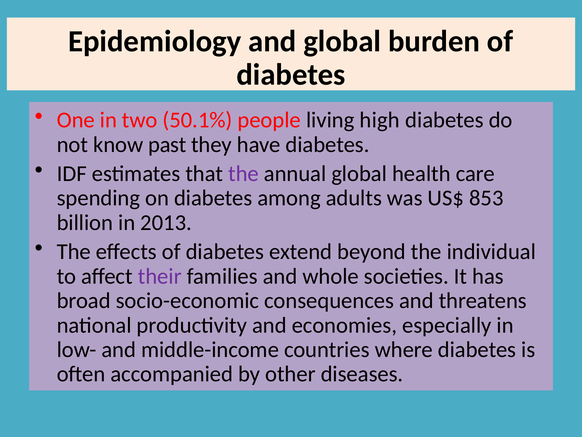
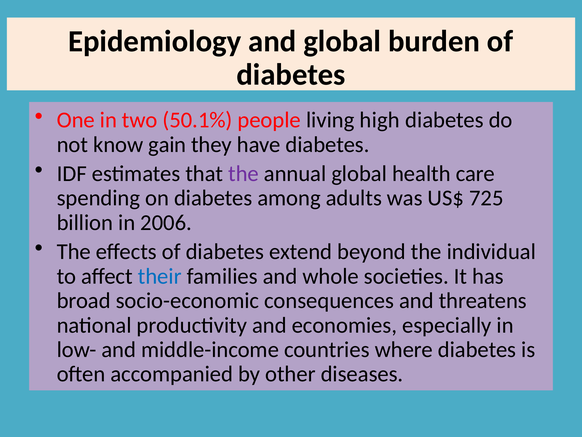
past: past -> gain
853: 853 -> 725
2013: 2013 -> 2006
their colour: purple -> blue
